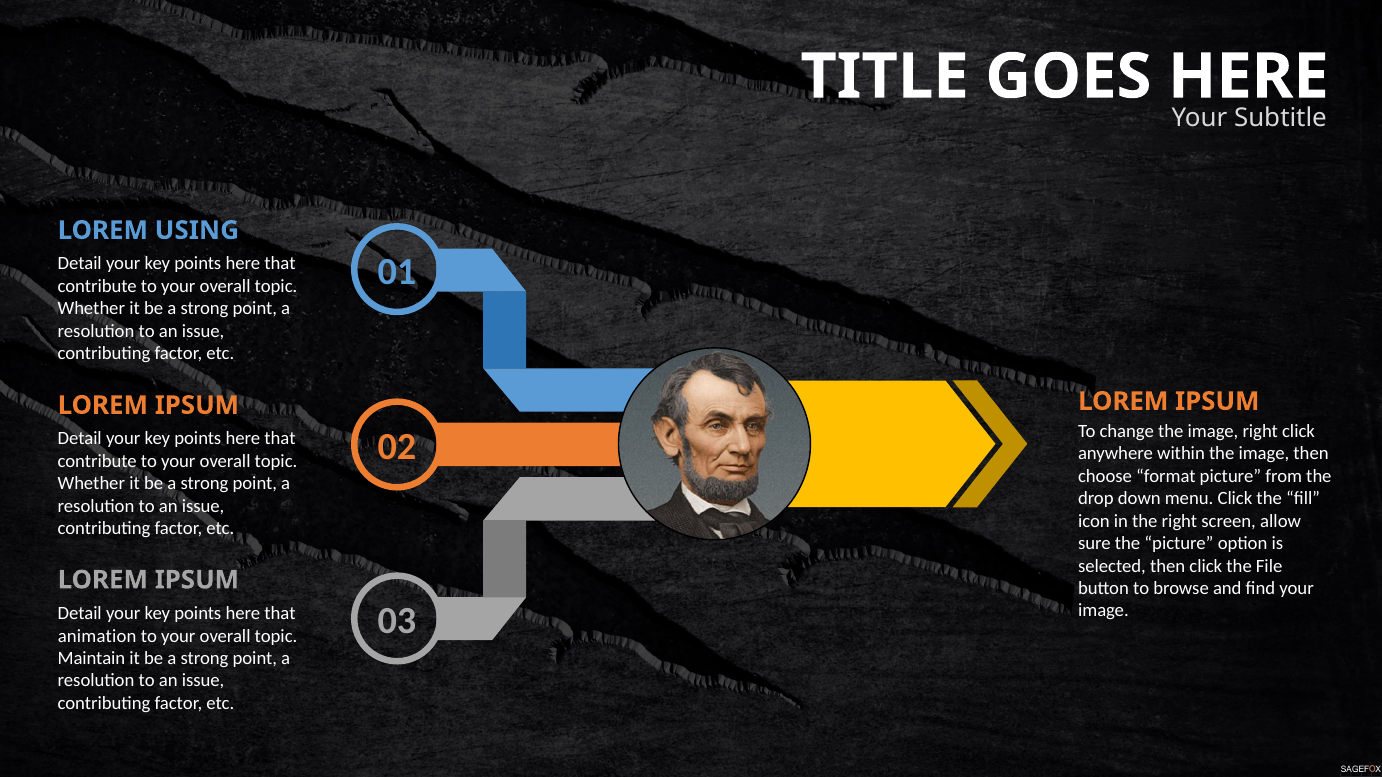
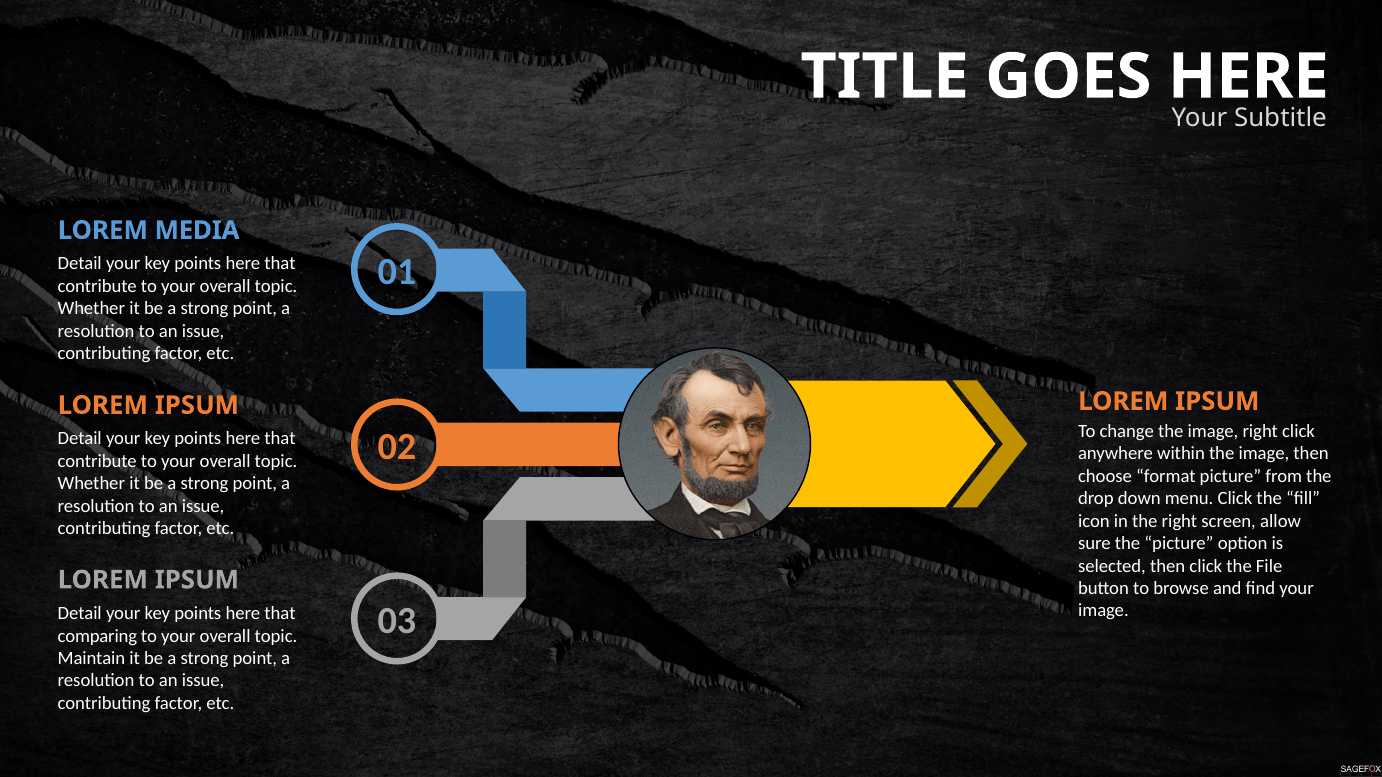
USING: USING -> MEDIA
animation: animation -> comparing
